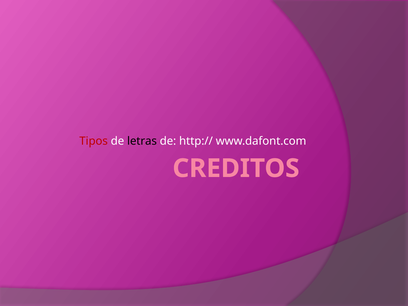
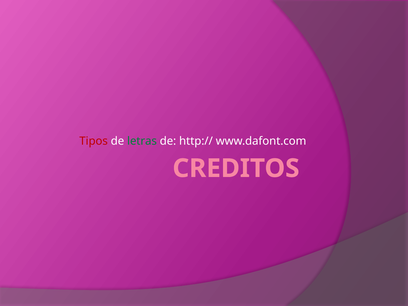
letras colour: black -> green
